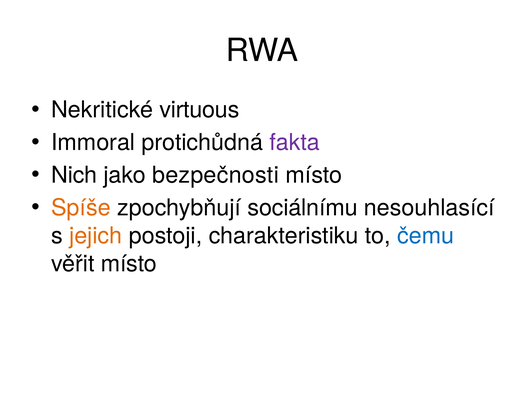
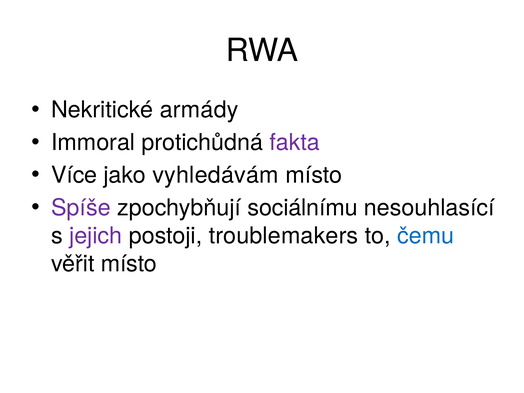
virtuous: virtuous -> armády
Nich: Nich -> Více
bezpečnosti: bezpečnosti -> vyhledávám
Spíše colour: orange -> purple
jejich colour: orange -> purple
charakteristiku: charakteristiku -> troublemakers
